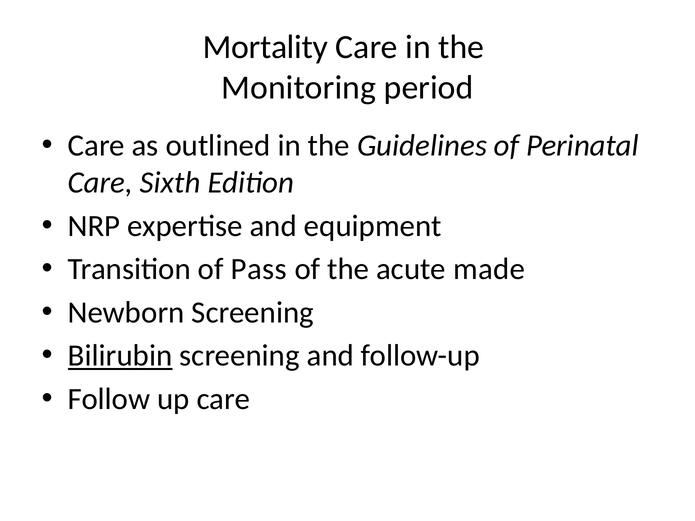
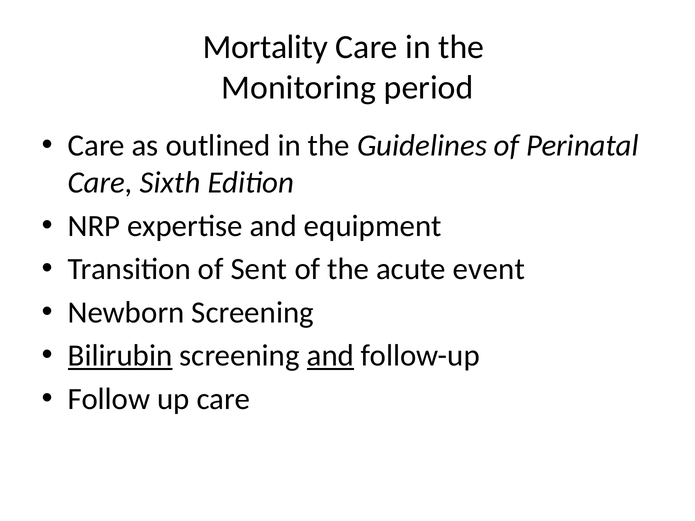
Pass: Pass -> Sent
made: made -> event
and at (330, 356) underline: none -> present
